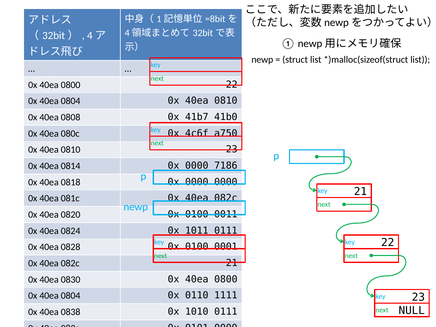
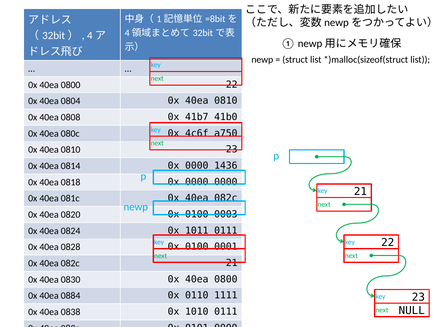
7186: 7186 -> 1436
0011: 0011 -> 0003
0804 at (71, 296): 0804 -> 0884
